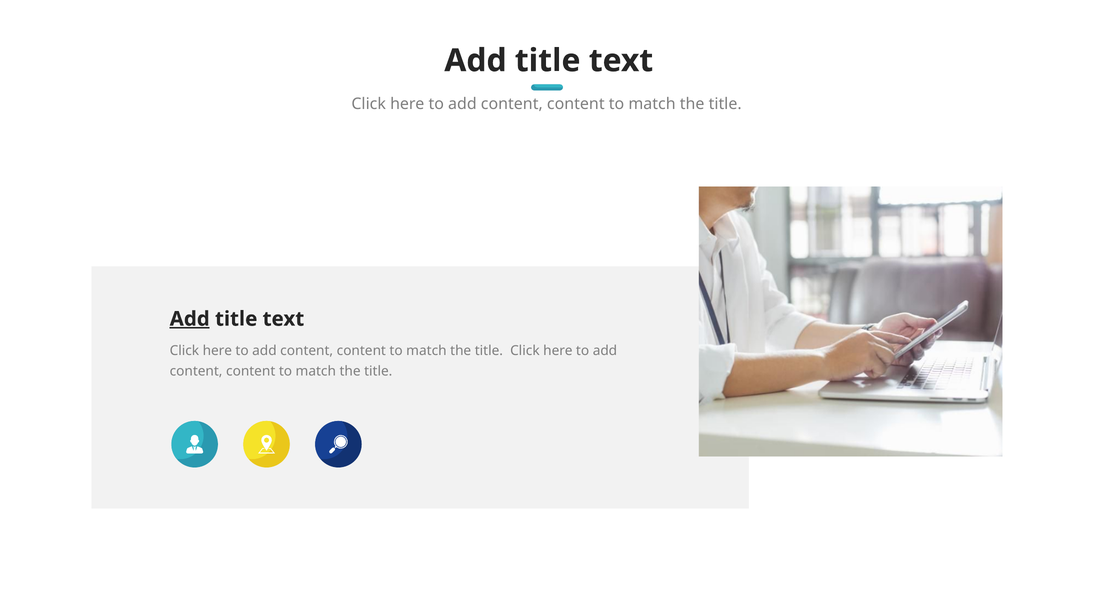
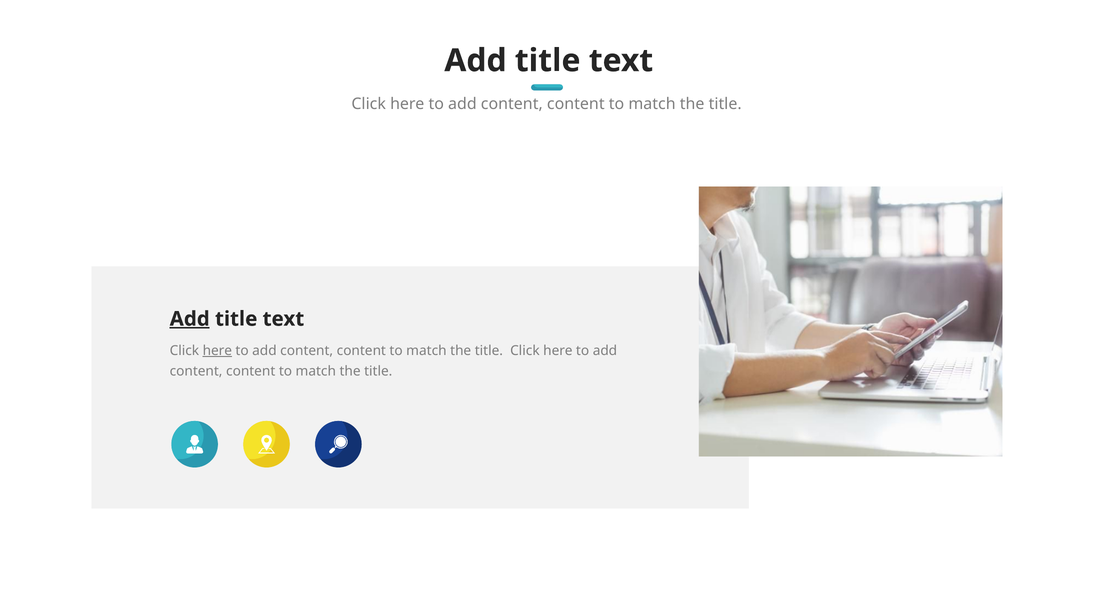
here at (217, 350) underline: none -> present
